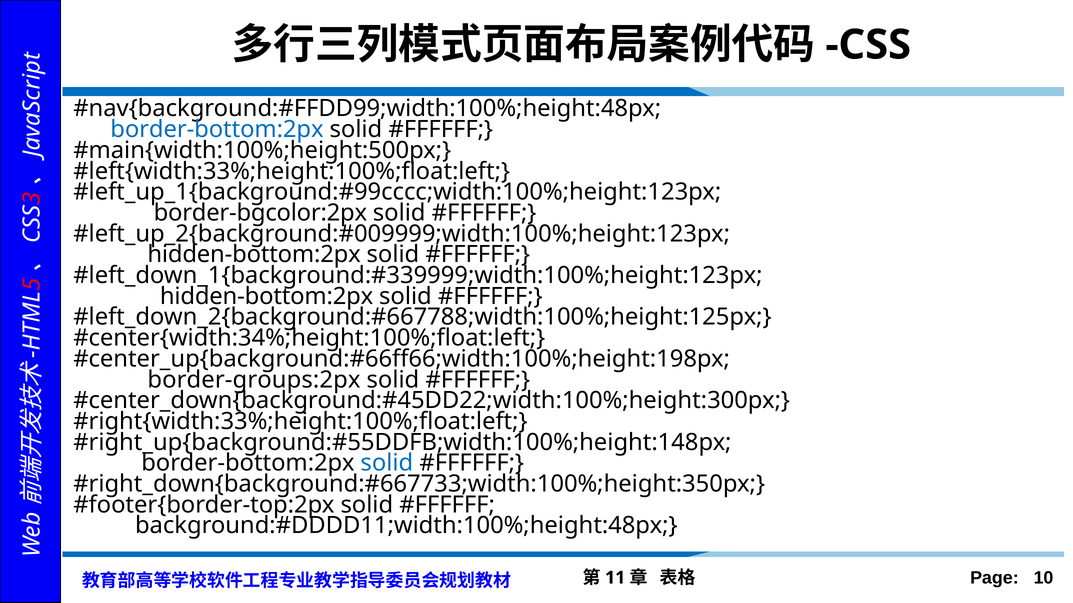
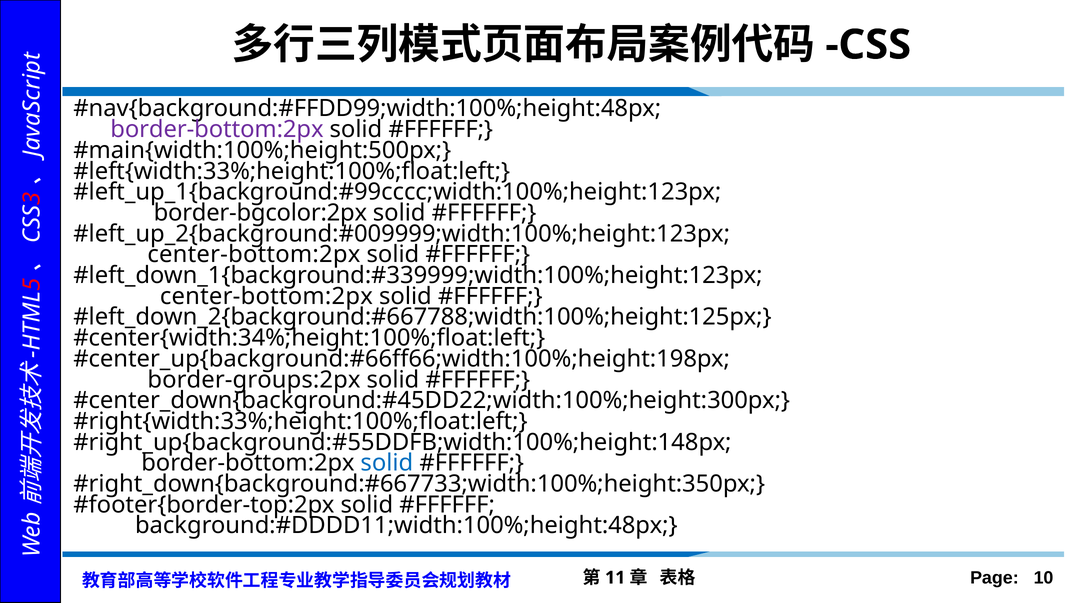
border-bottom:2px at (217, 130) colour: blue -> purple
hidden-bottom:2px at (254, 255): hidden-bottom:2px -> center-bottom:2px
hidden-bottom:2px at (267, 297): hidden-bottom:2px -> center-bottom:2px
